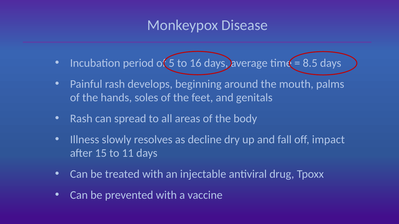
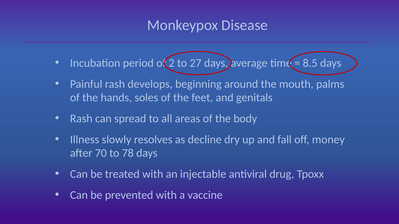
5: 5 -> 2
16: 16 -> 27
impact: impact -> money
15: 15 -> 70
11: 11 -> 78
